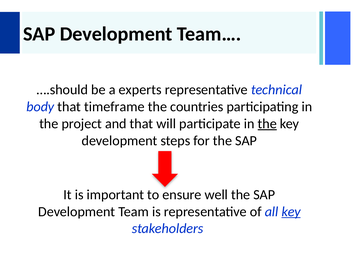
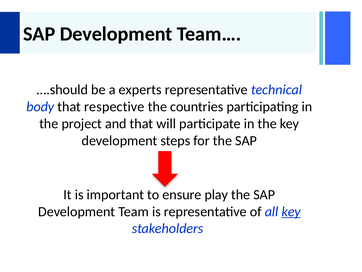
timeframe: timeframe -> respective
the at (267, 123) underline: present -> none
well: well -> play
